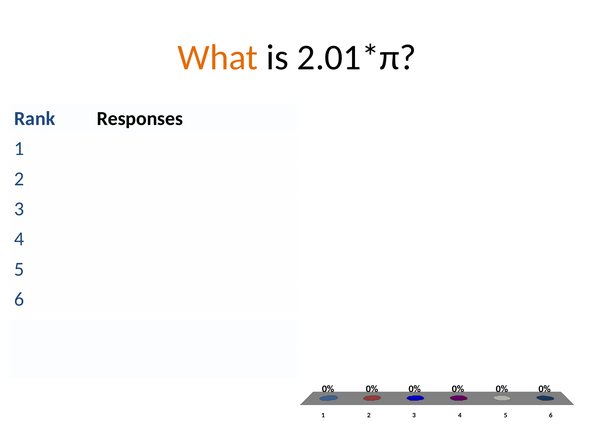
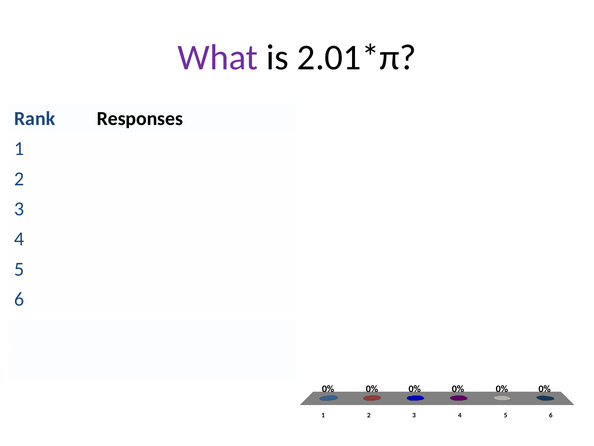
What colour: orange -> purple
